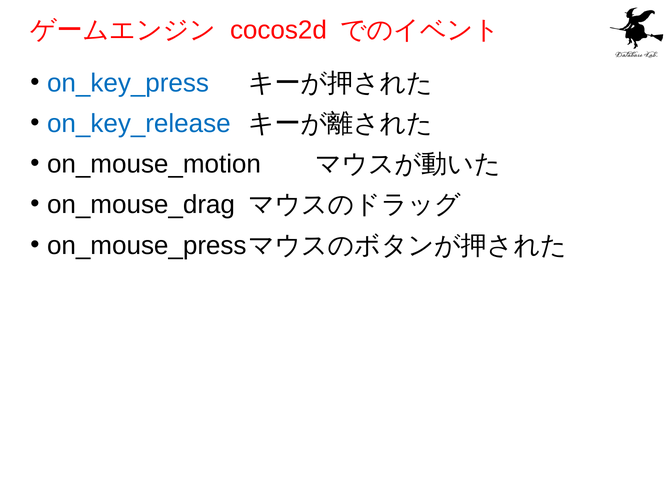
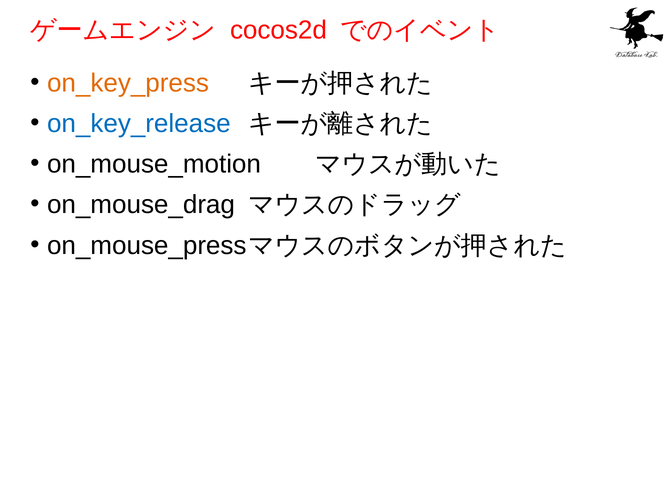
on_key_press colour: blue -> orange
